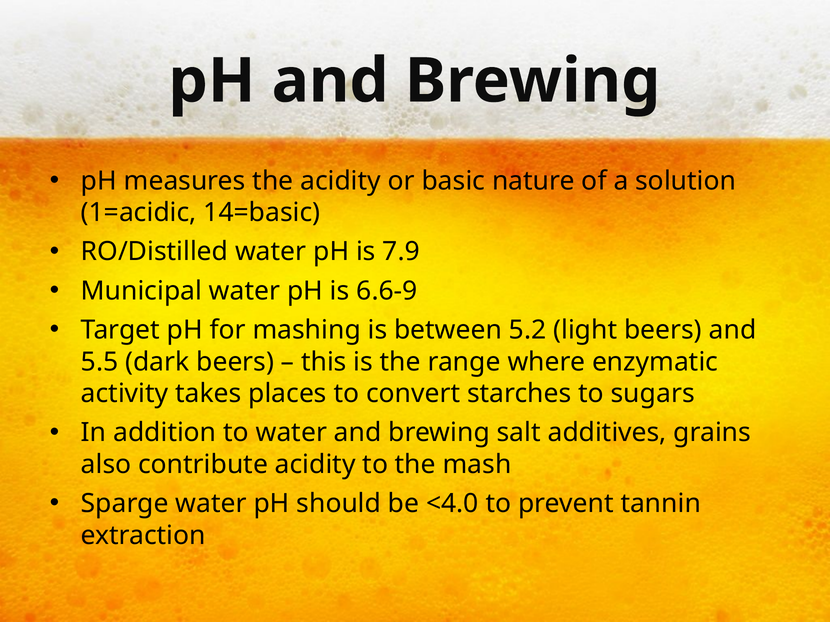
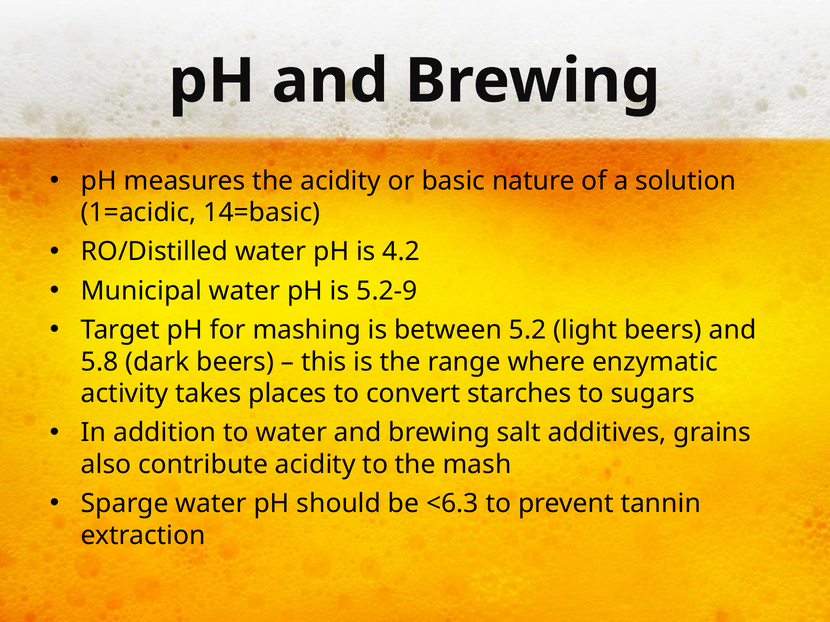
7.9: 7.9 -> 4.2
6.6-9: 6.6-9 -> 5.2-9
5.5: 5.5 -> 5.8
<4.0: <4.0 -> <6.3
